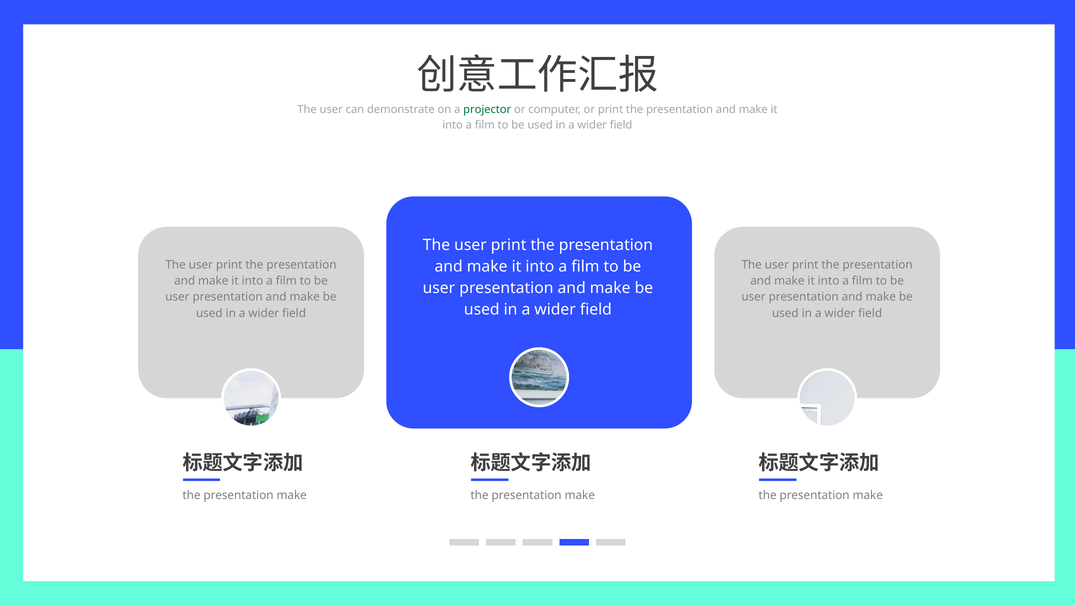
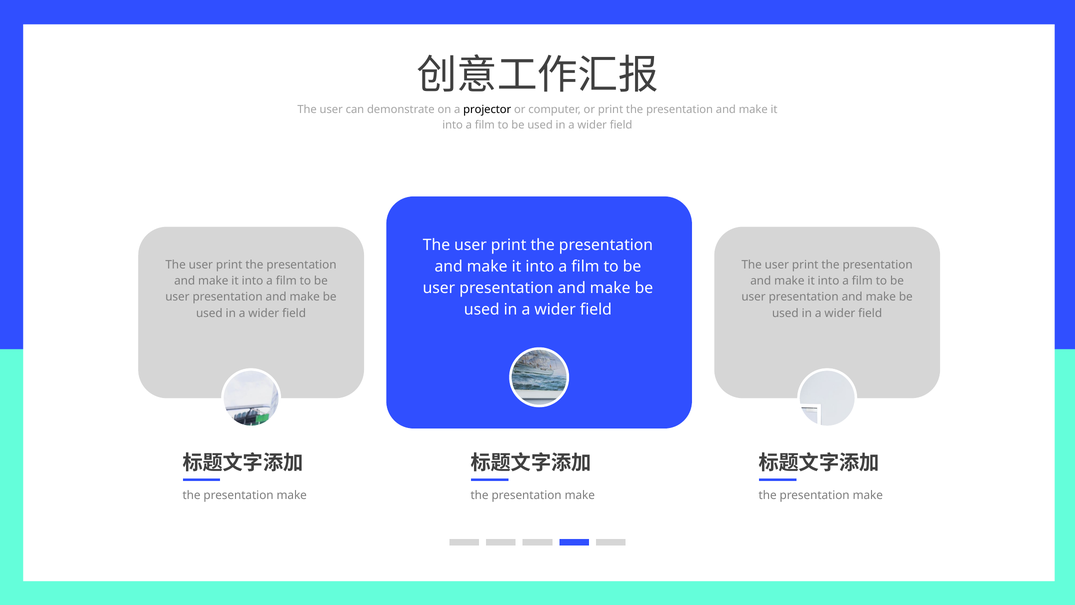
projector colour: green -> black
